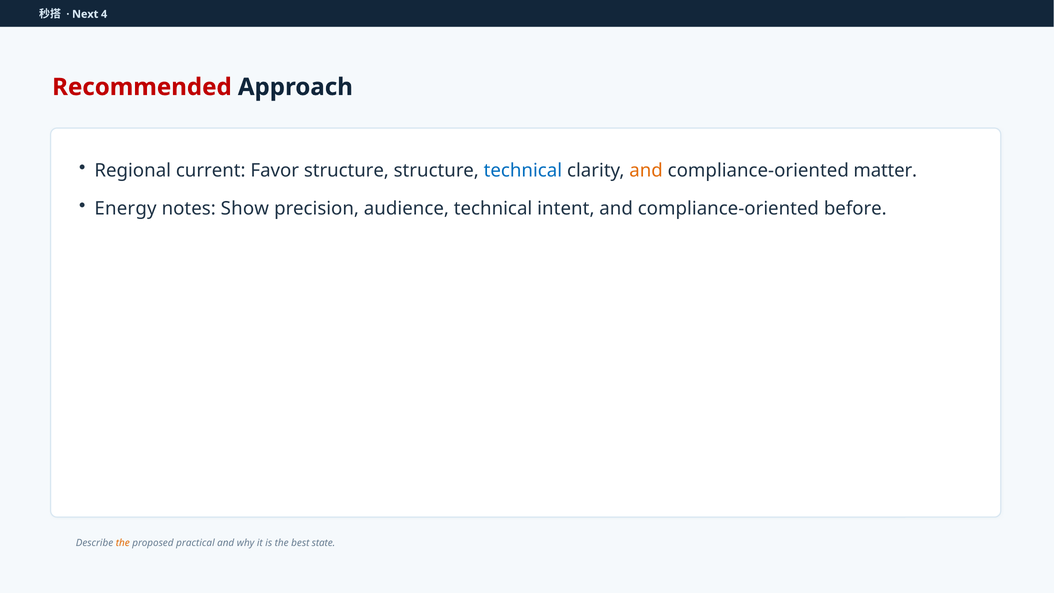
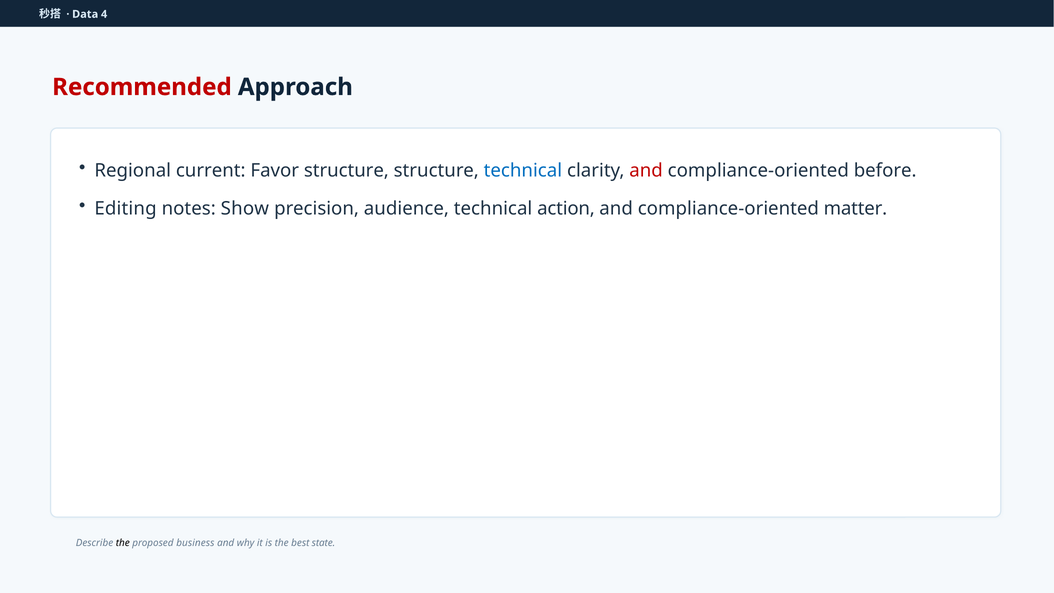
Next: Next -> Data
and at (646, 171) colour: orange -> red
matter: matter -> before
Energy: Energy -> Editing
intent: intent -> action
before: before -> matter
the at (123, 543) colour: orange -> black
practical: practical -> business
